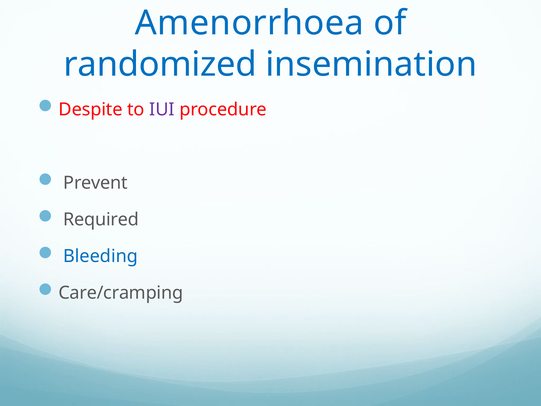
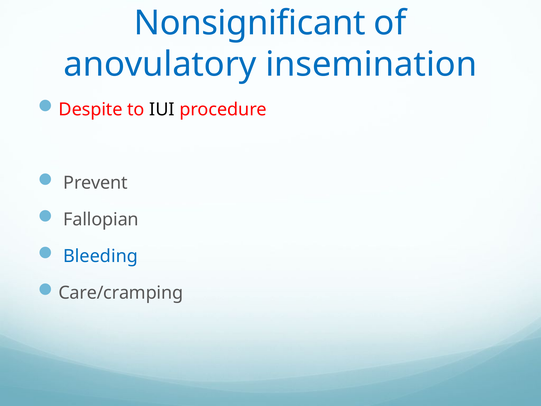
Amenorrhoea: Amenorrhoea -> Nonsignificant
randomized: randomized -> anovulatory
IUI colour: purple -> black
Required: Required -> Fallopian
